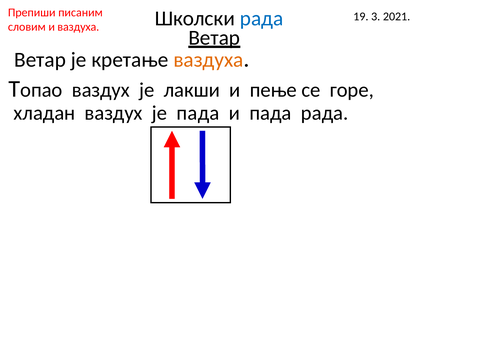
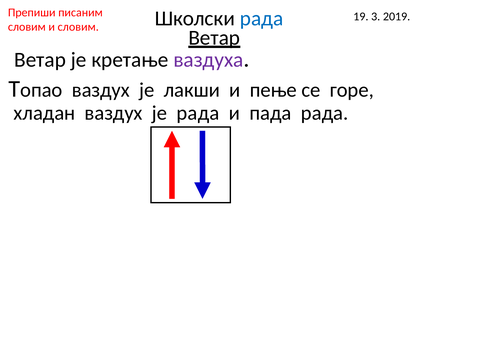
2021: 2021 -> 2019
и ваздуха: ваздуха -> словим
ваздуха at (208, 60) colour: orange -> purple
је пада: пада -> рада
